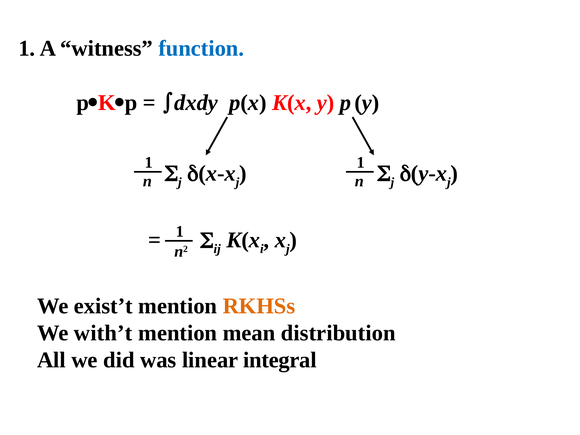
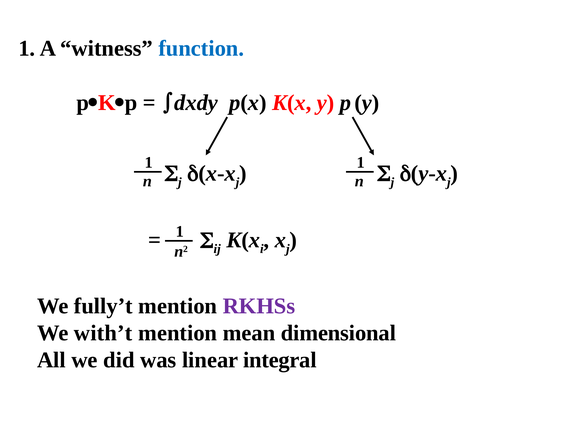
exist’t: exist’t -> fully’t
RKHSs colour: orange -> purple
distribution: distribution -> dimensional
